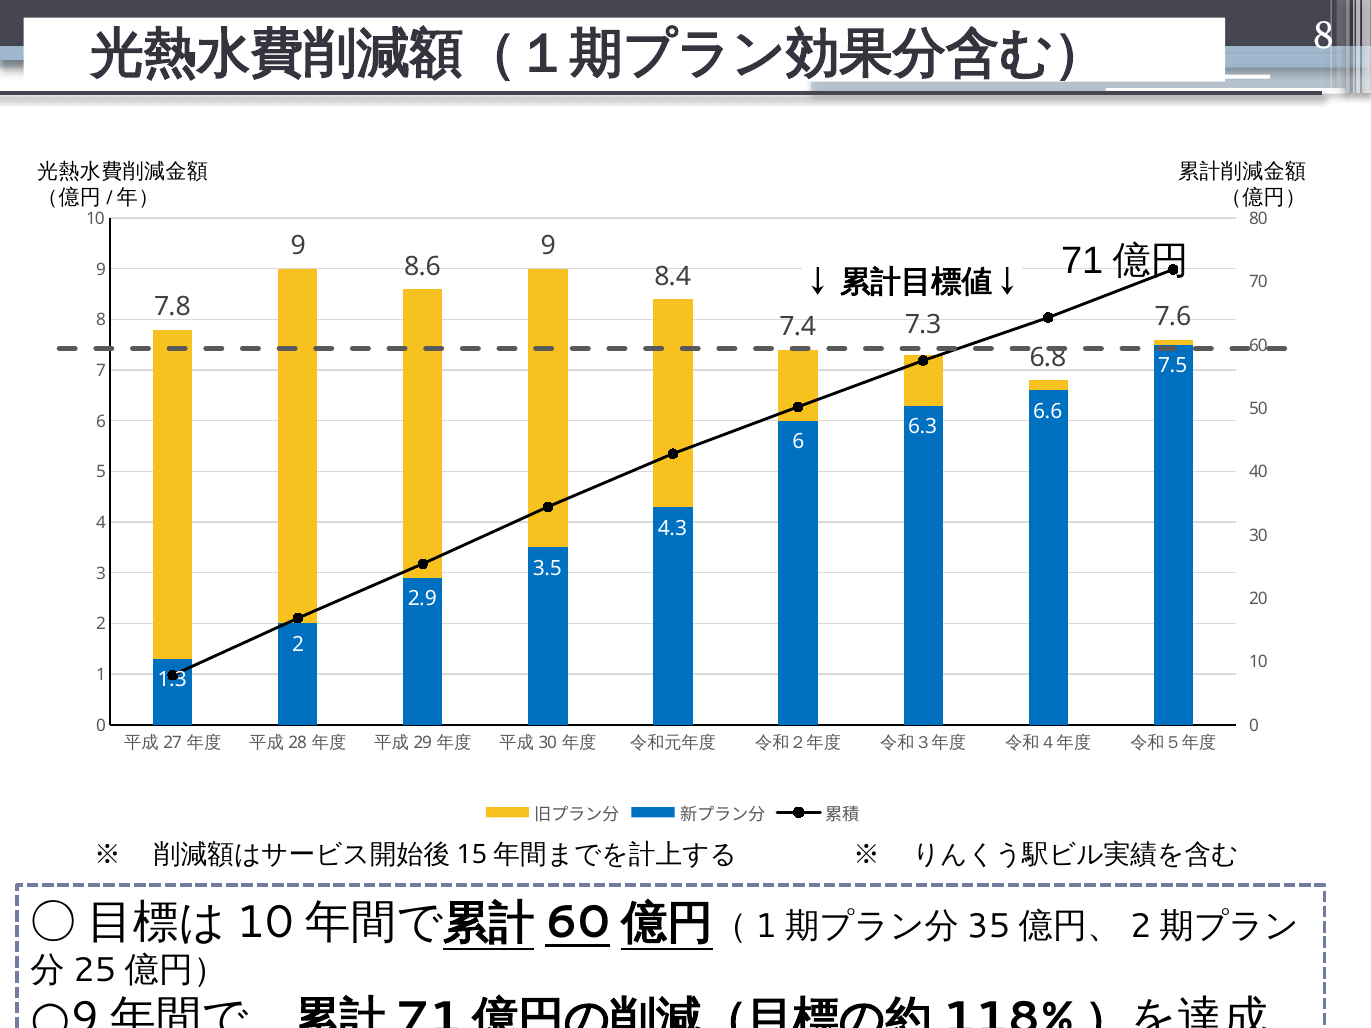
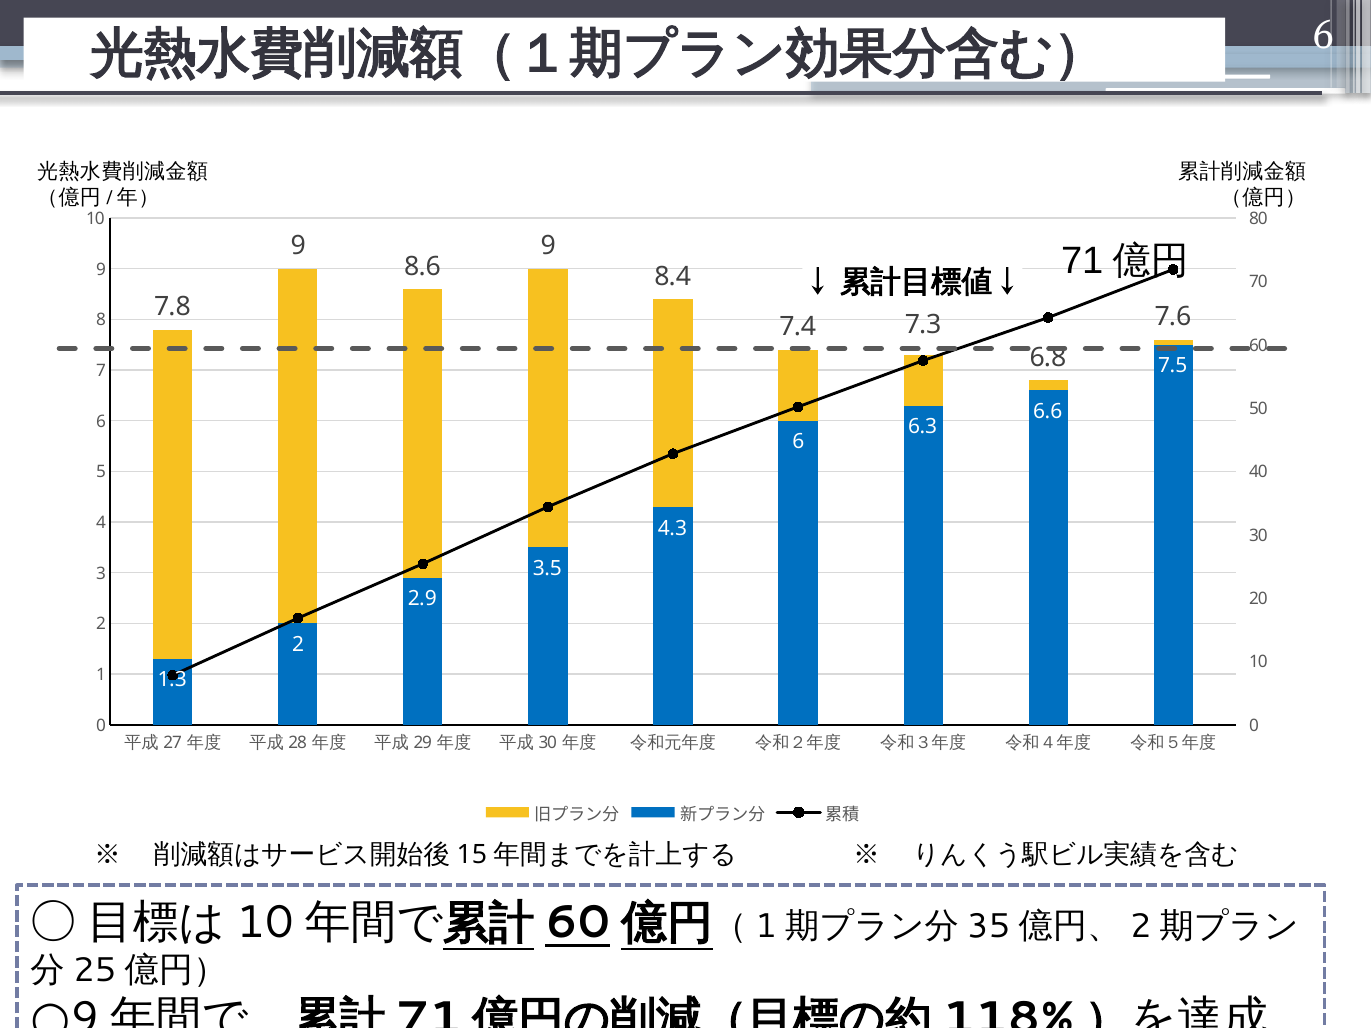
8 at (1324, 36): 8 -> 6
